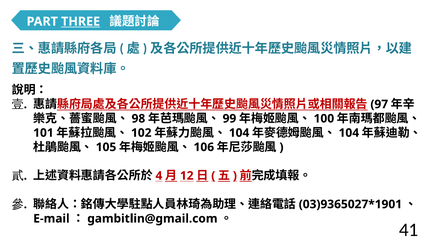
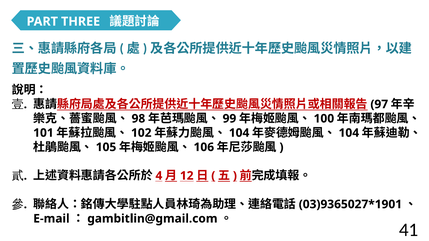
THREE underline: present -> none
